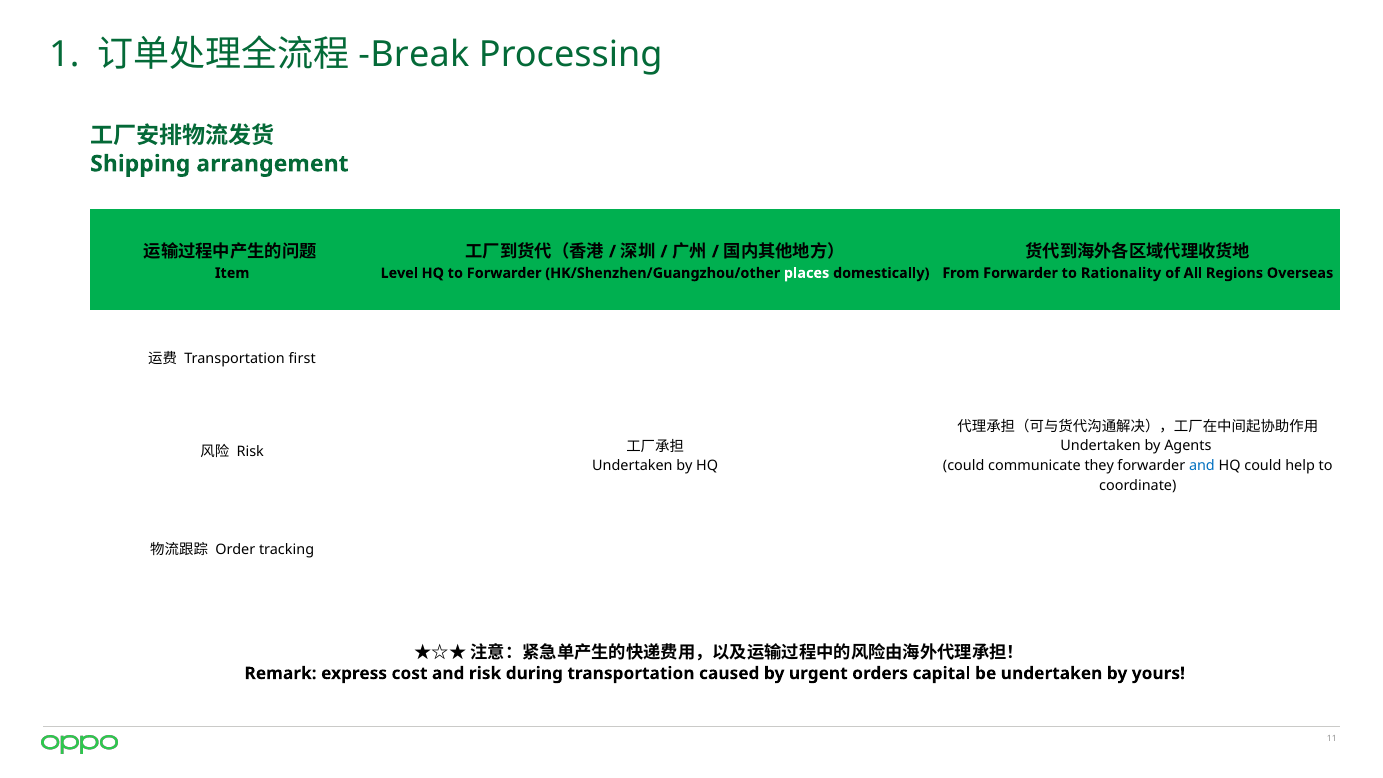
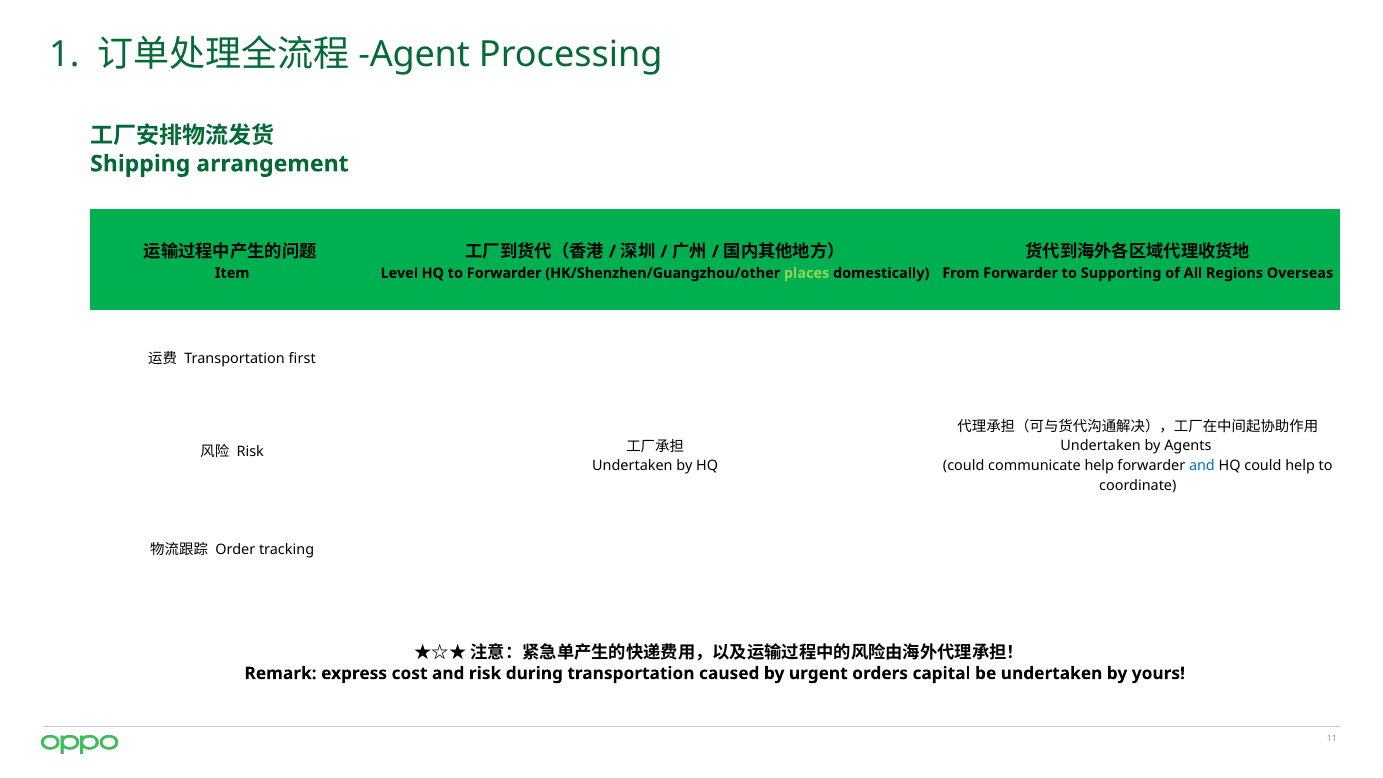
Break: Break -> Agent
places colour: white -> light green
Rationality: Rationality -> Supporting
communicate they: they -> help
